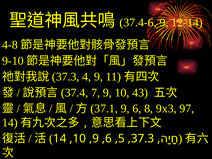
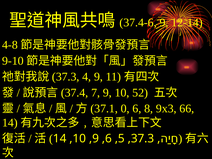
43: 43 -> 52
9 at (125, 109): 9 -> 0
97: 97 -> 66
